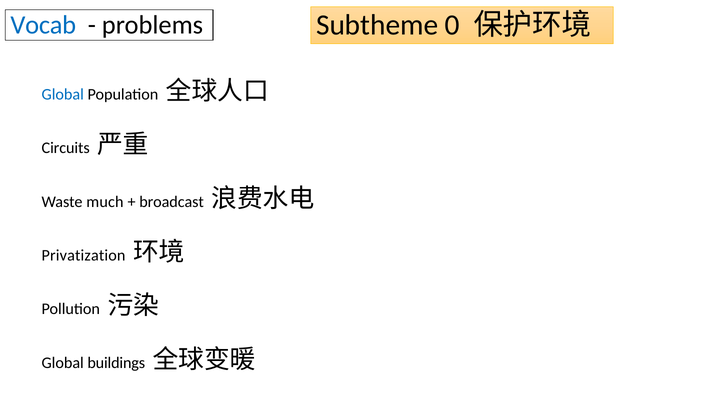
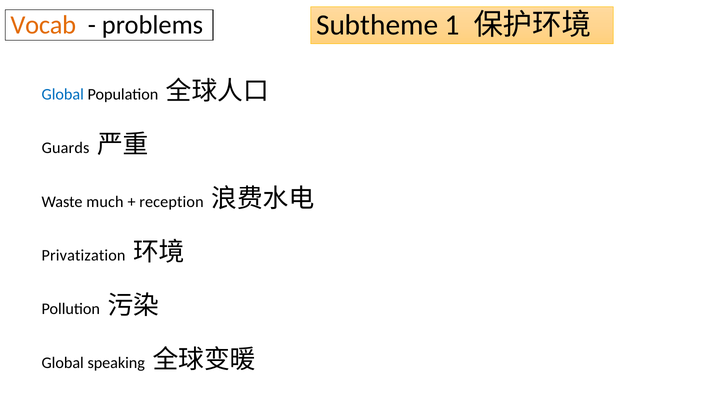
0: 0 -> 1
Vocab colour: blue -> orange
Circuits: Circuits -> Guards
broadcast: broadcast -> reception
buildings: buildings -> speaking
